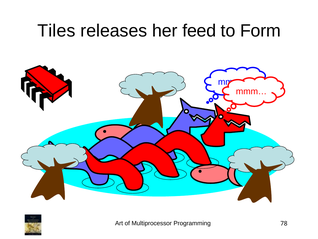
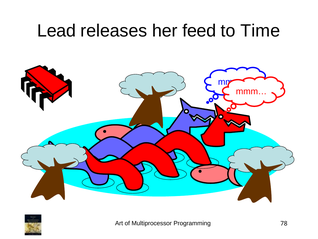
Tiles: Tiles -> Lead
Form: Form -> Time
